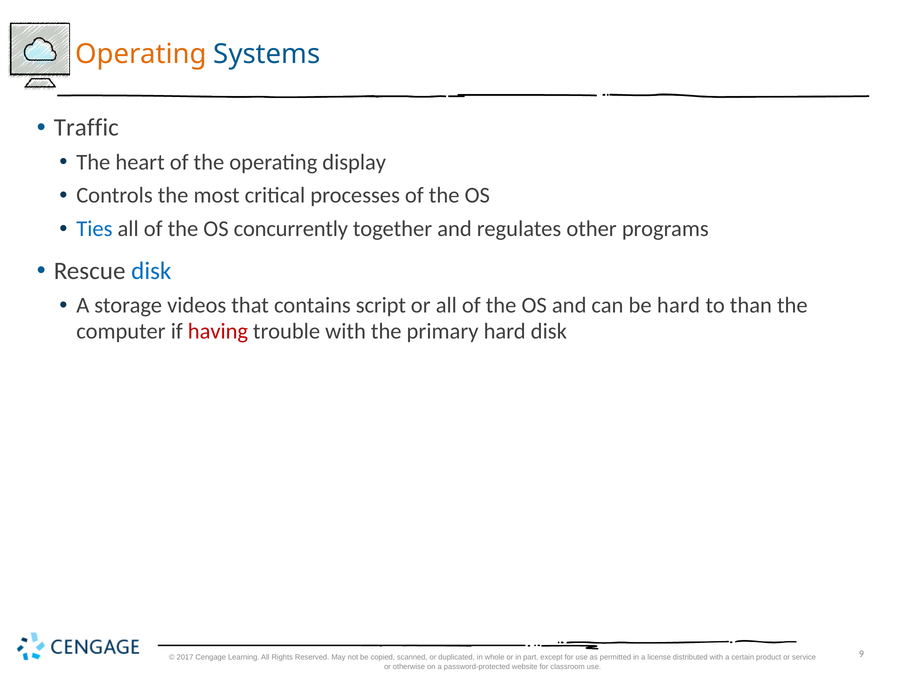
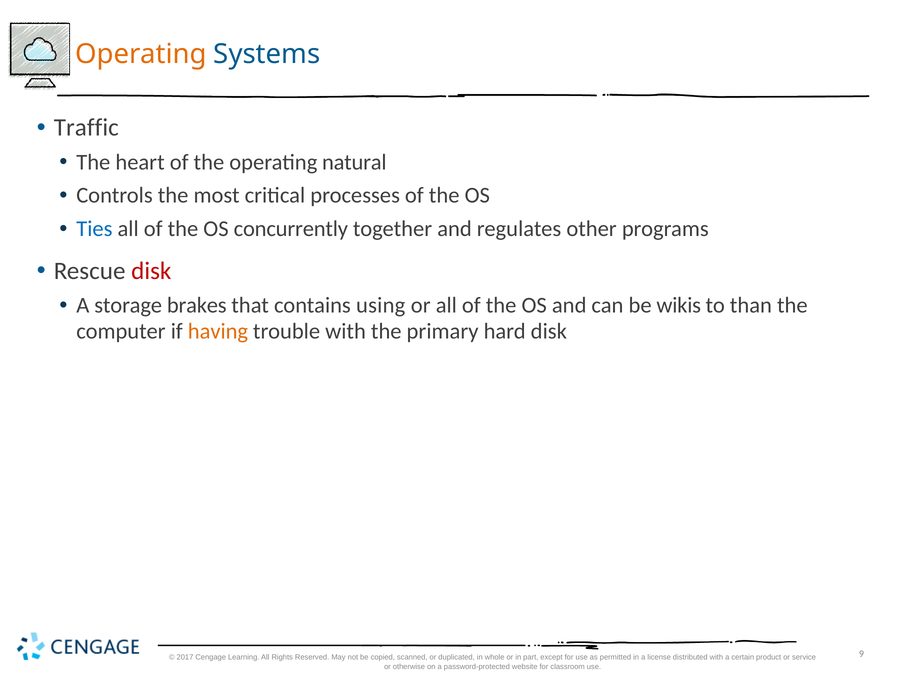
display: display -> natural
disk at (151, 271) colour: blue -> red
videos: videos -> brakes
script: script -> using
be hard: hard -> wikis
having colour: red -> orange
